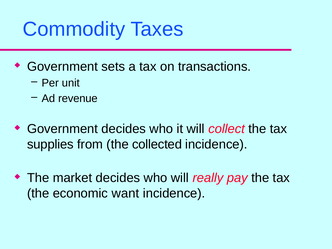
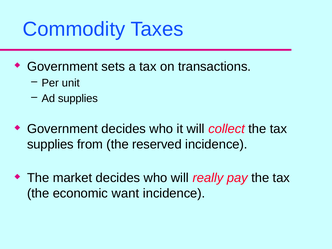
Ad revenue: revenue -> supplies
collected: collected -> reserved
